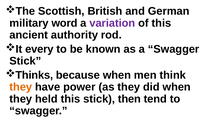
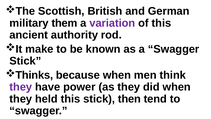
word: word -> them
every: every -> make
they at (21, 87) colour: orange -> purple
